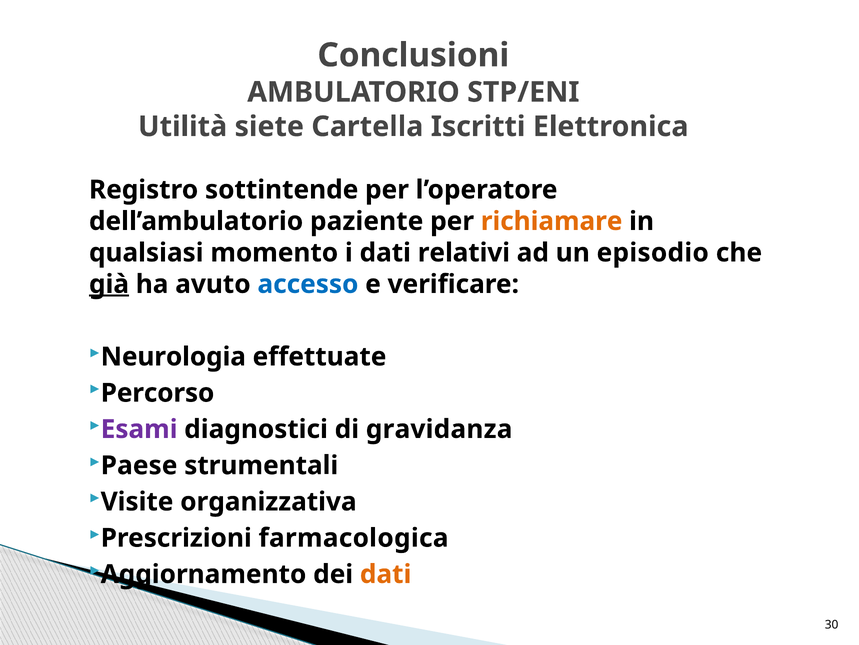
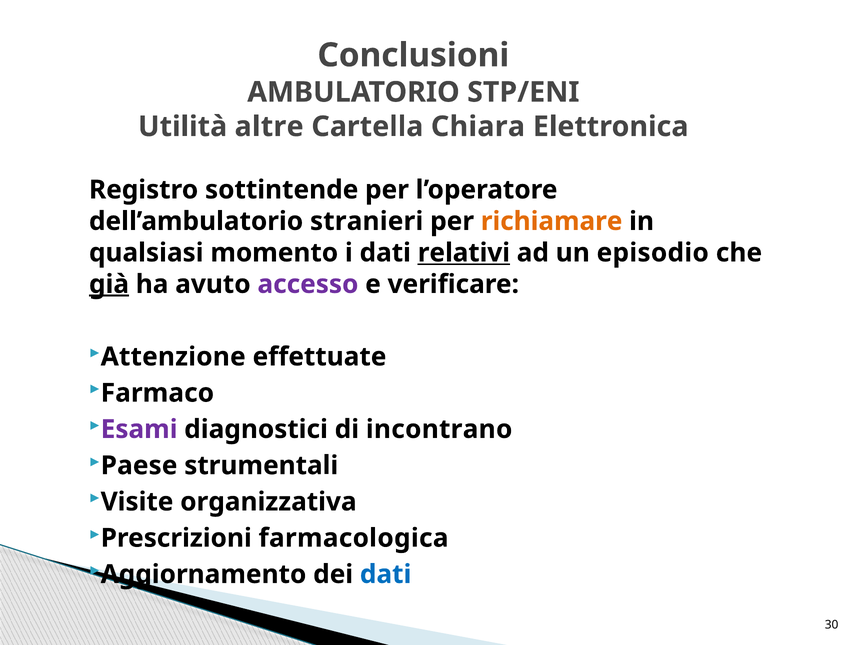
siete: siete -> altre
Iscritti: Iscritti -> Chiara
paziente: paziente -> stranieri
relativi underline: none -> present
accesso colour: blue -> purple
Neurologia: Neurologia -> Attenzione
Percorso: Percorso -> Farmaco
gravidanza: gravidanza -> incontrano
dati at (386, 574) colour: orange -> blue
